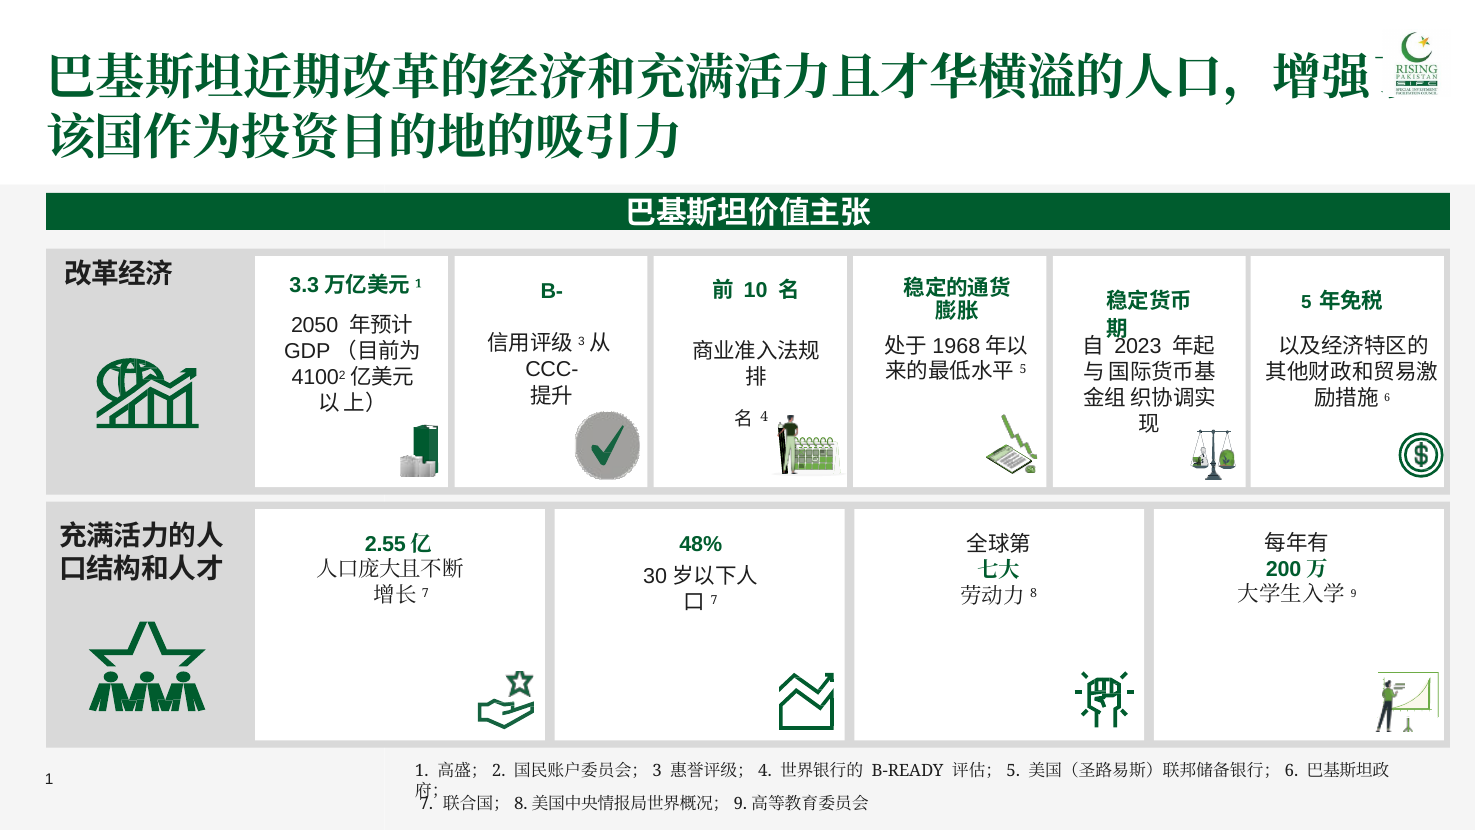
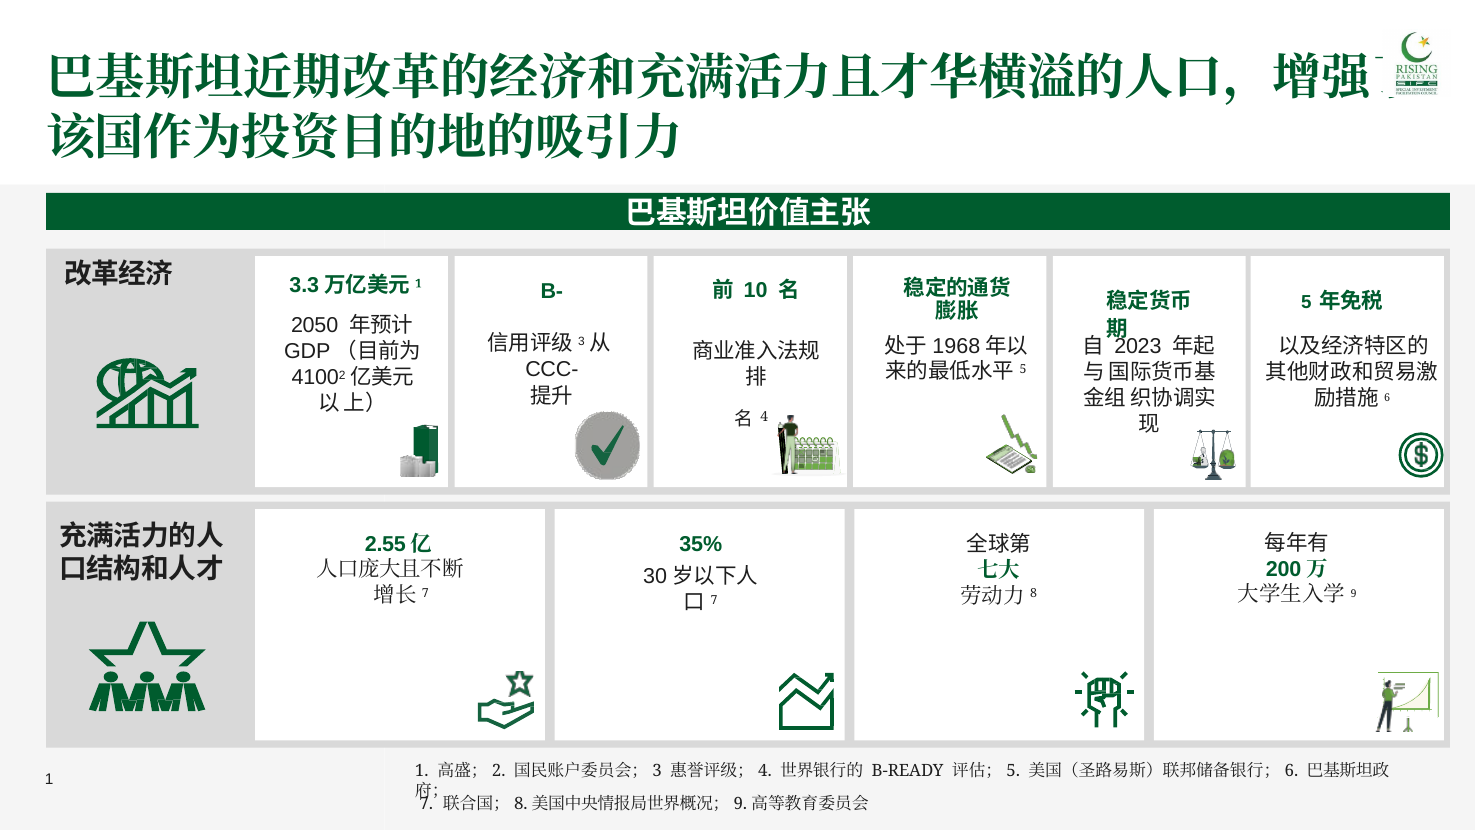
48%: 48% -> 35%
